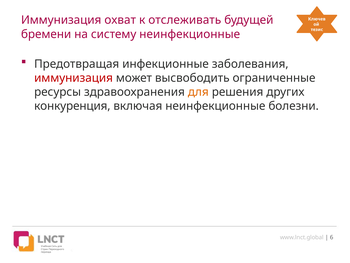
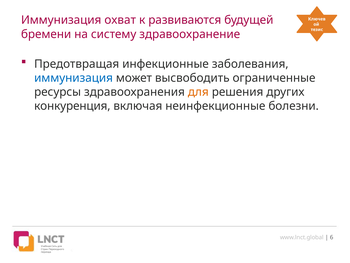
отслеживать: отслеживать -> развиваются
систему неинфекционные: неинфекционные -> здравоохранение
иммунизация at (74, 78) colour: red -> blue
